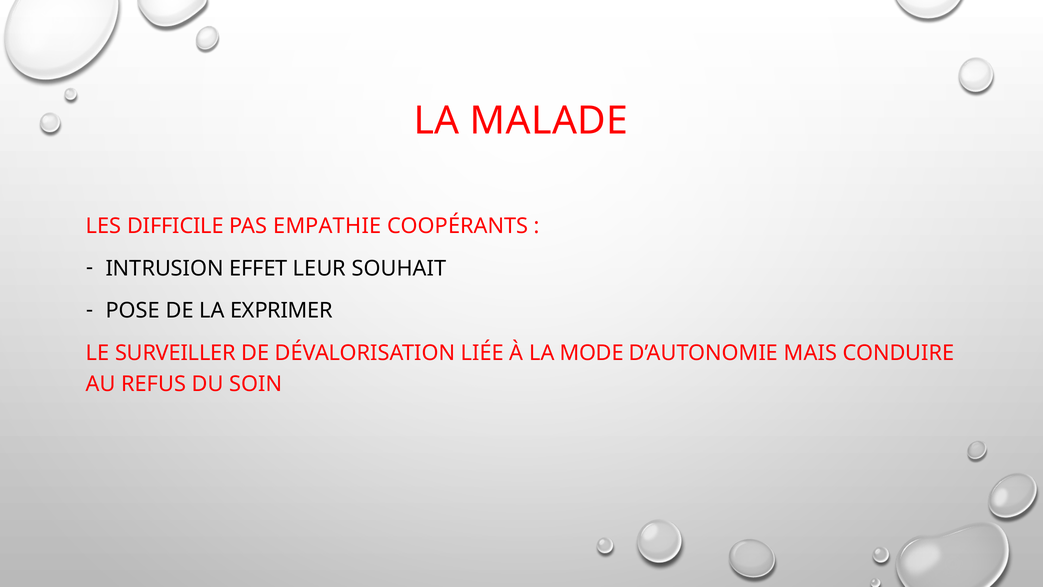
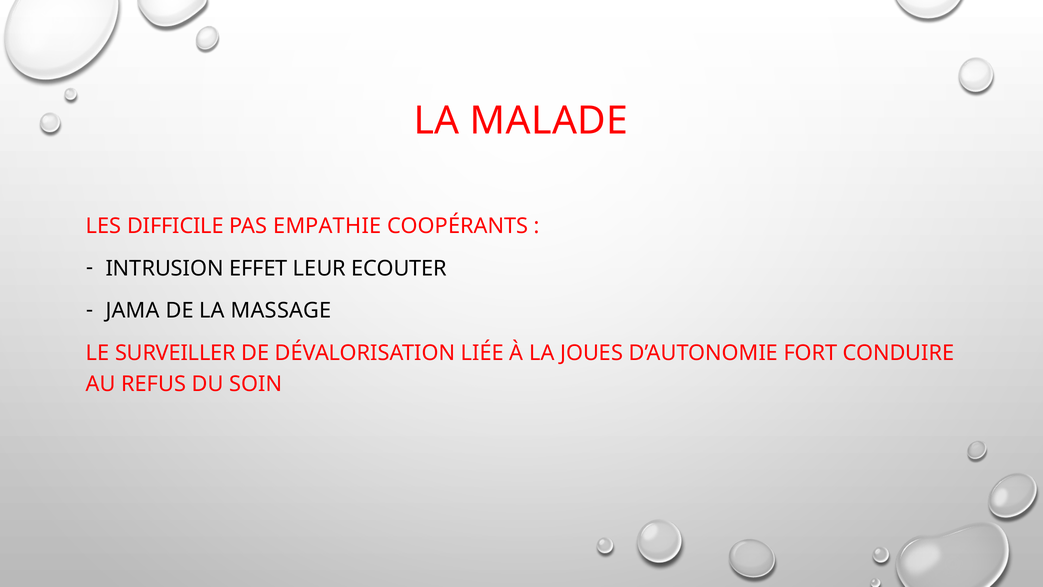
SOUHAIT: SOUHAIT -> ECOUTER
POSE: POSE -> JAMA
EXPRIMER: EXPRIMER -> MASSAGE
MODE: MODE -> JOUES
MAIS: MAIS -> FORT
